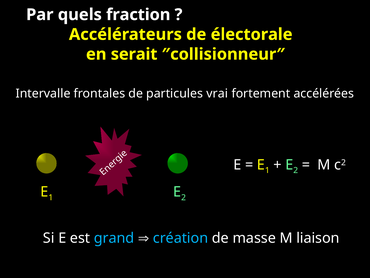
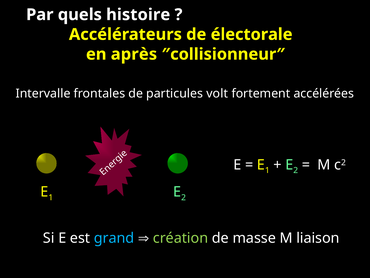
fraction: fraction -> histoire
serait: serait -> après
vrai: vrai -> volt
création colour: light blue -> light green
